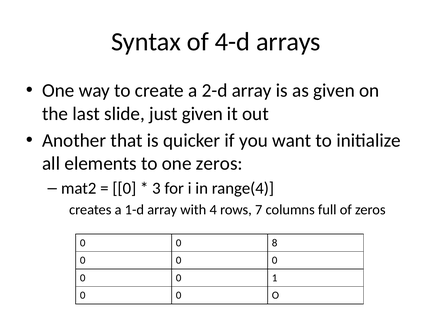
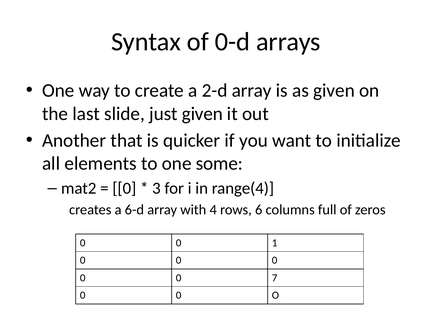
4-d: 4-d -> 0-d
one zeros: zeros -> some
1-d: 1-d -> 6-d
7: 7 -> 6
8: 8 -> 1
1: 1 -> 7
